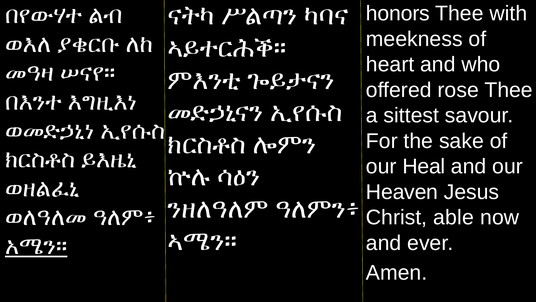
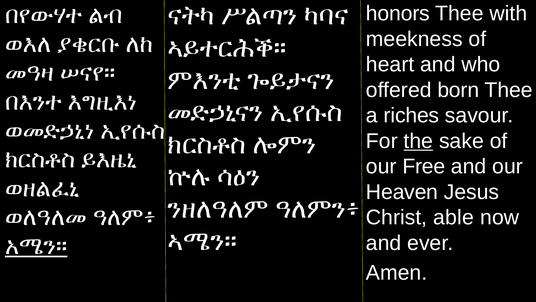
rose: rose -> born
sittest: sittest -> riches
the underline: none -> present
Heal: Heal -> Free
